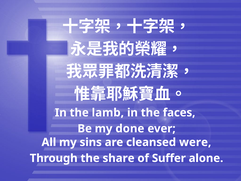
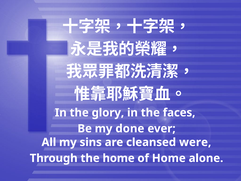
lamb: lamb -> glory
the share: share -> home
of Suffer: Suffer -> Home
